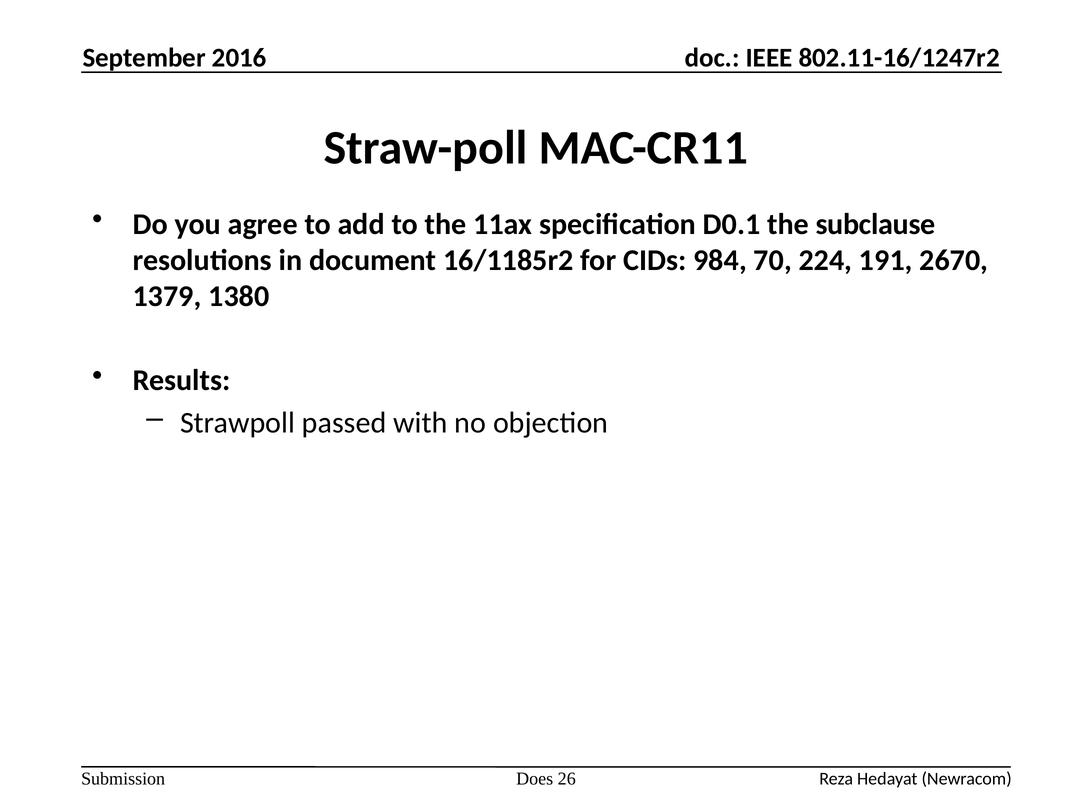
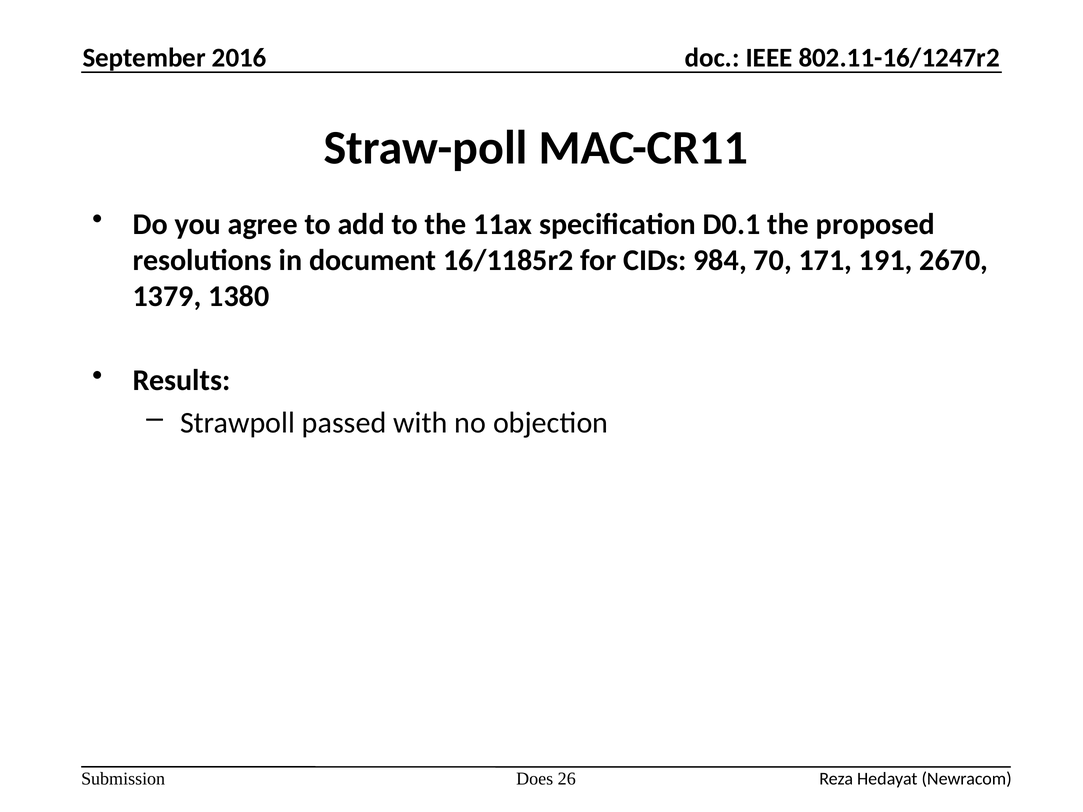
subclause: subclause -> proposed
224: 224 -> 171
